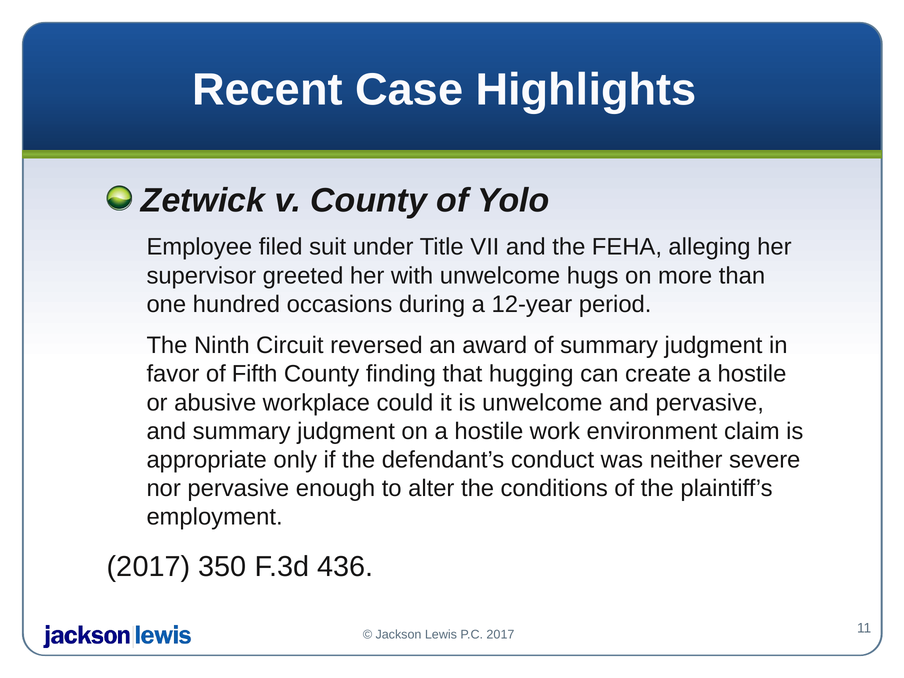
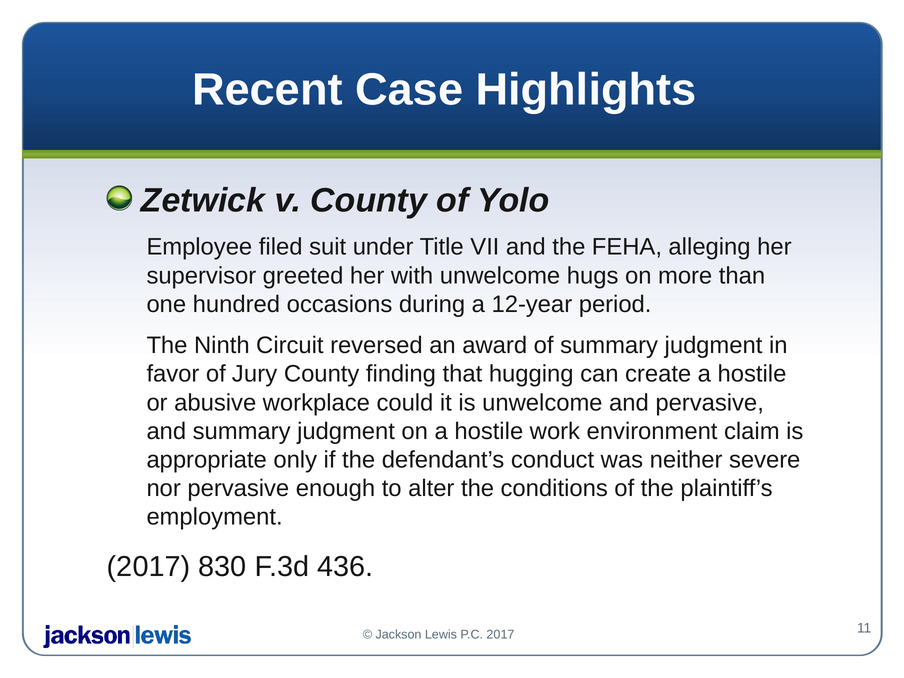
Fifth: Fifth -> Jury
350: 350 -> 830
